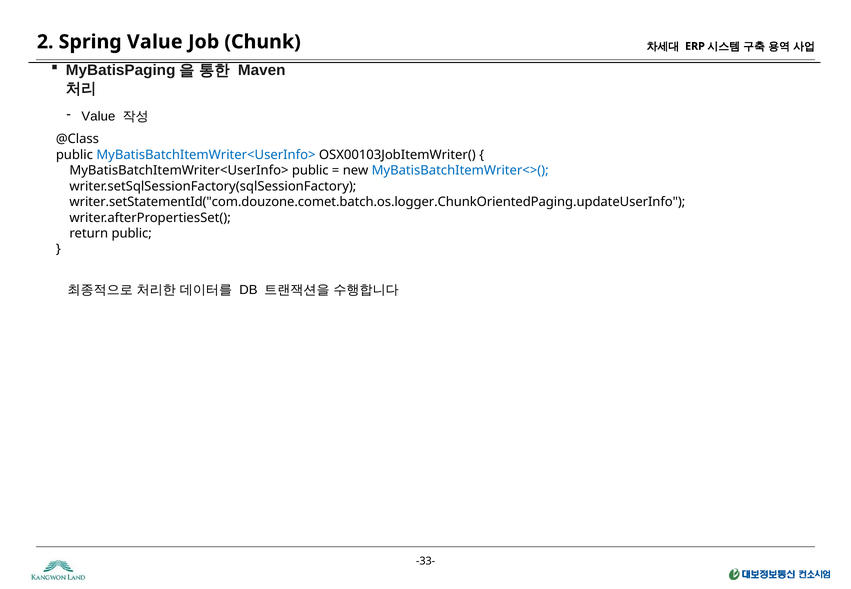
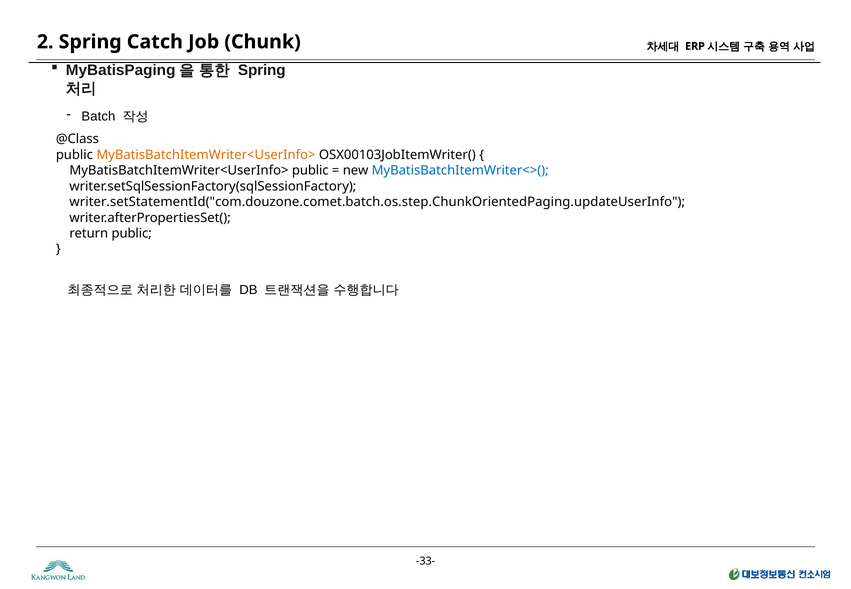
Spring Value: Value -> Catch
Maven at (262, 70): Maven -> Spring
Value at (98, 116): Value -> Batch
MyBatisBatchItemWriter<UserInfo> at (206, 155) colour: blue -> orange
writer.setStatementId("com.douzone.comet.batch.os.logger.ChunkOrientedPaging.updateUserInfo: writer.setStatementId("com.douzone.comet.batch.os.logger.ChunkOrientedPaging.updateUserInfo -> writer.setStatementId("com.douzone.comet.batch.os.step.ChunkOrientedPaging.updateUserInfo
